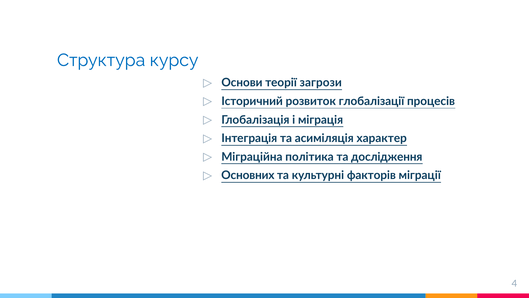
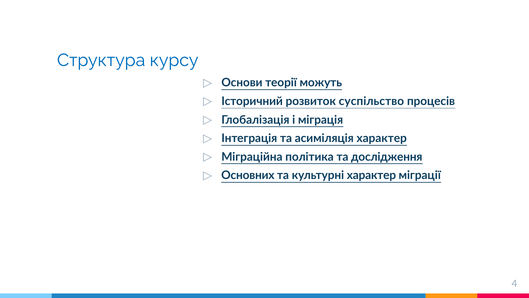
загрози: загрози -> можуть
глобалізації: глобалізації -> суспільство
культурні факторів: факторів -> характер
